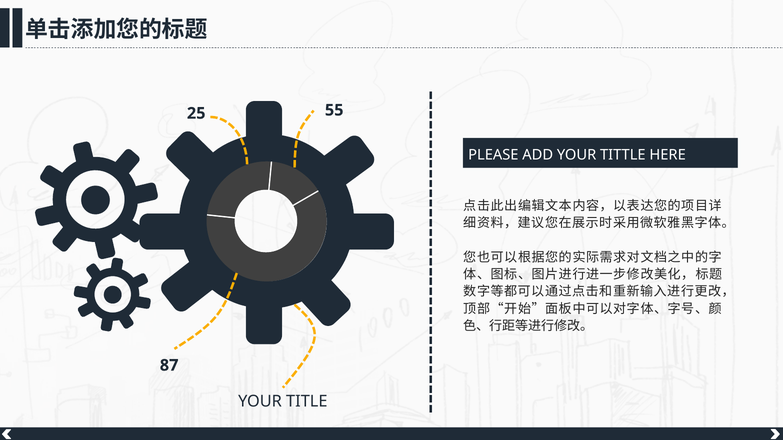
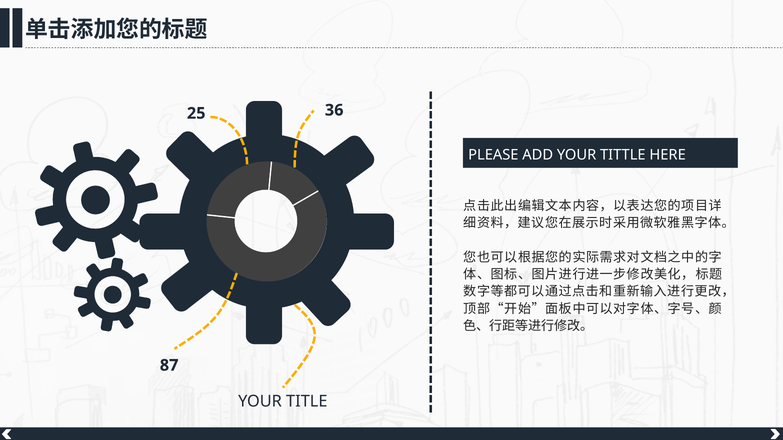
55: 55 -> 36
